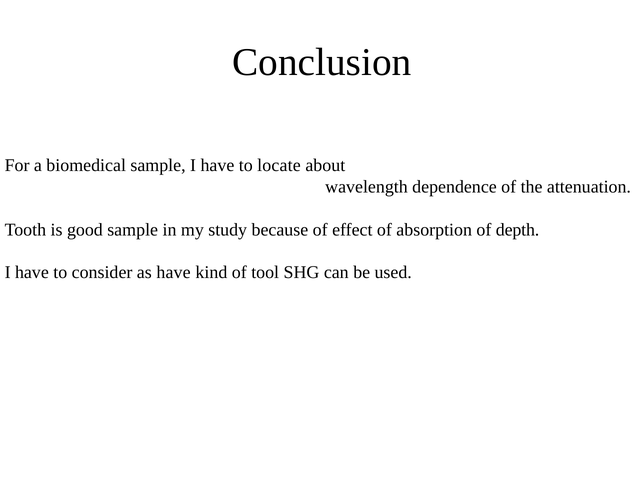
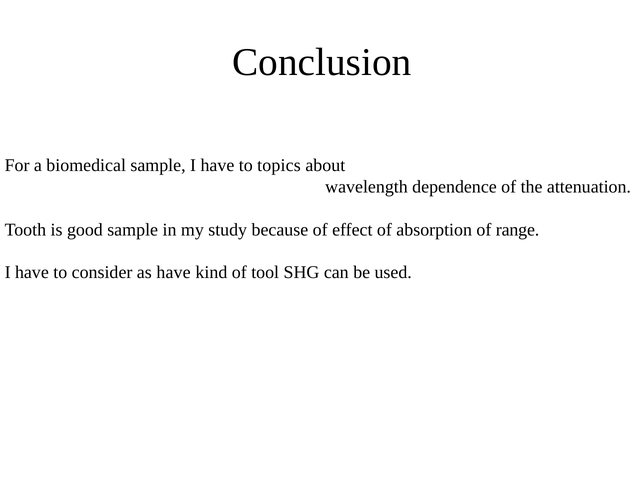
locate: locate -> topics
depth: depth -> range
